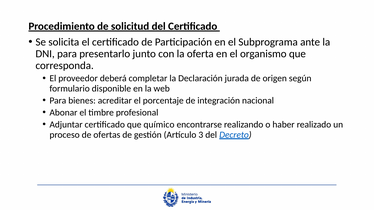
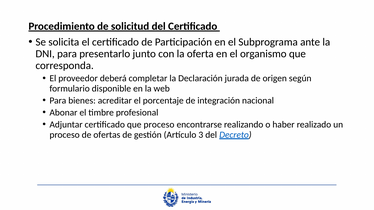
que químico: químico -> proceso
